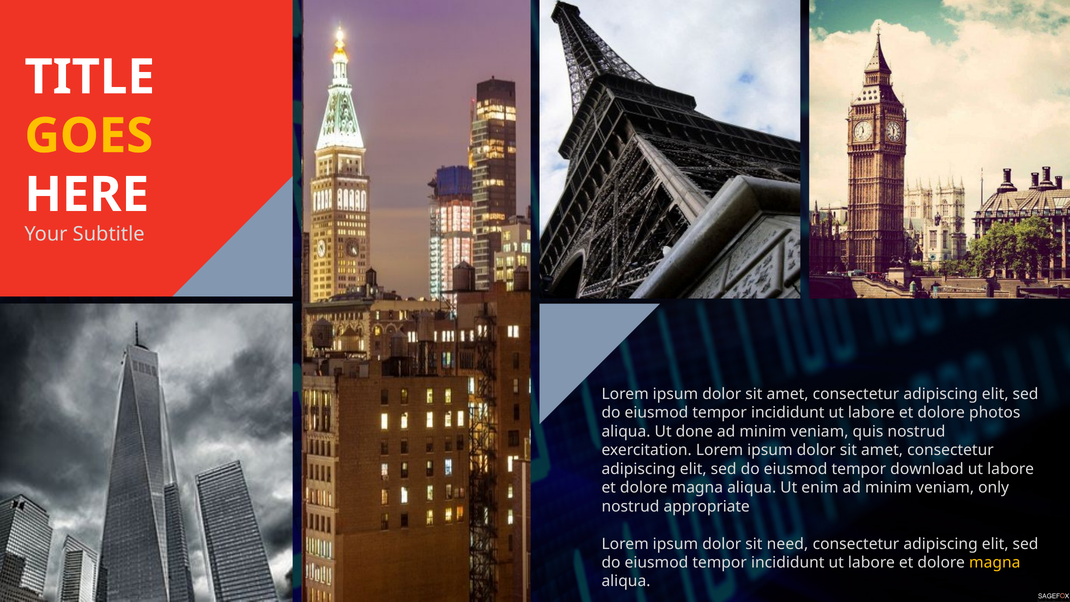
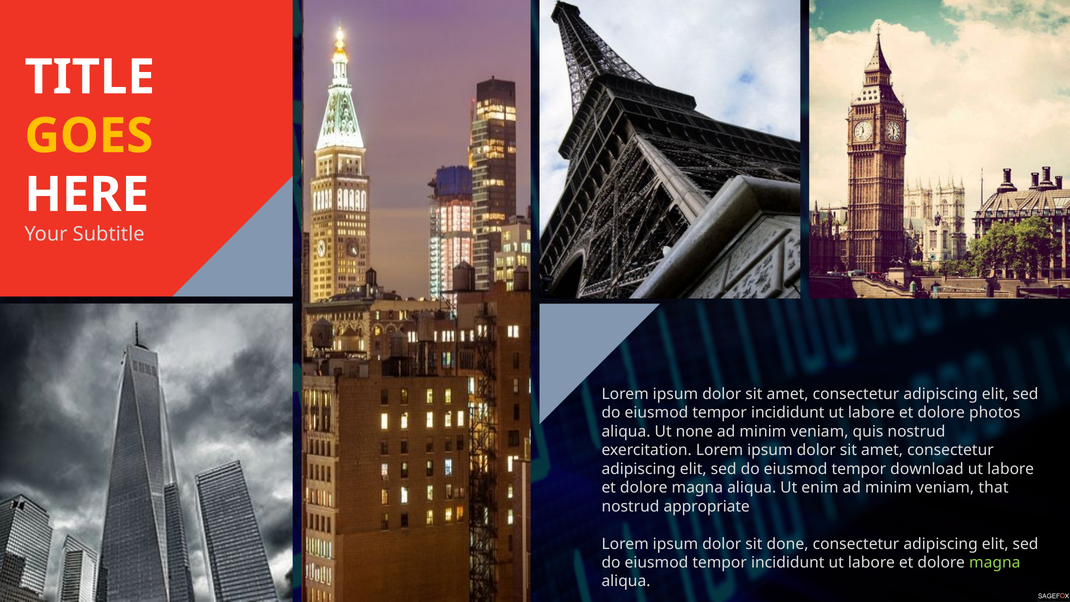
done: done -> none
only: only -> that
need: need -> done
magna at (995, 562) colour: yellow -> light green
